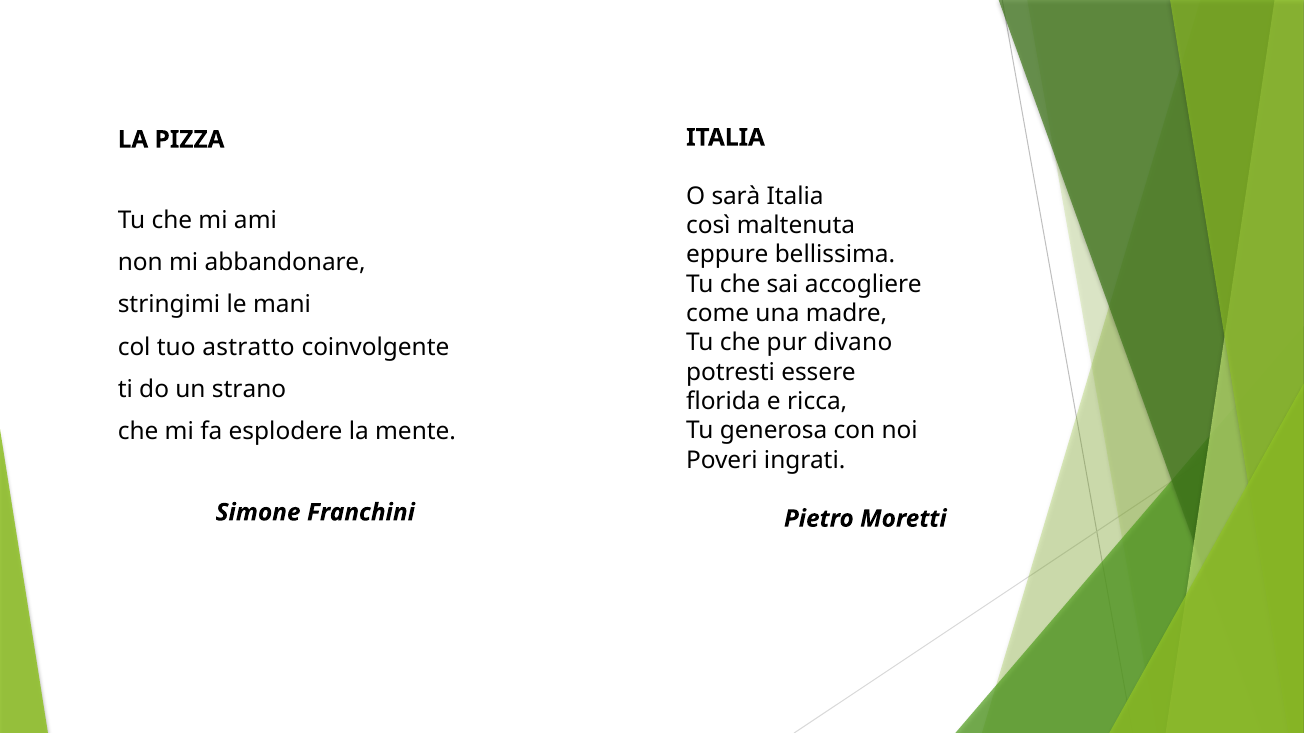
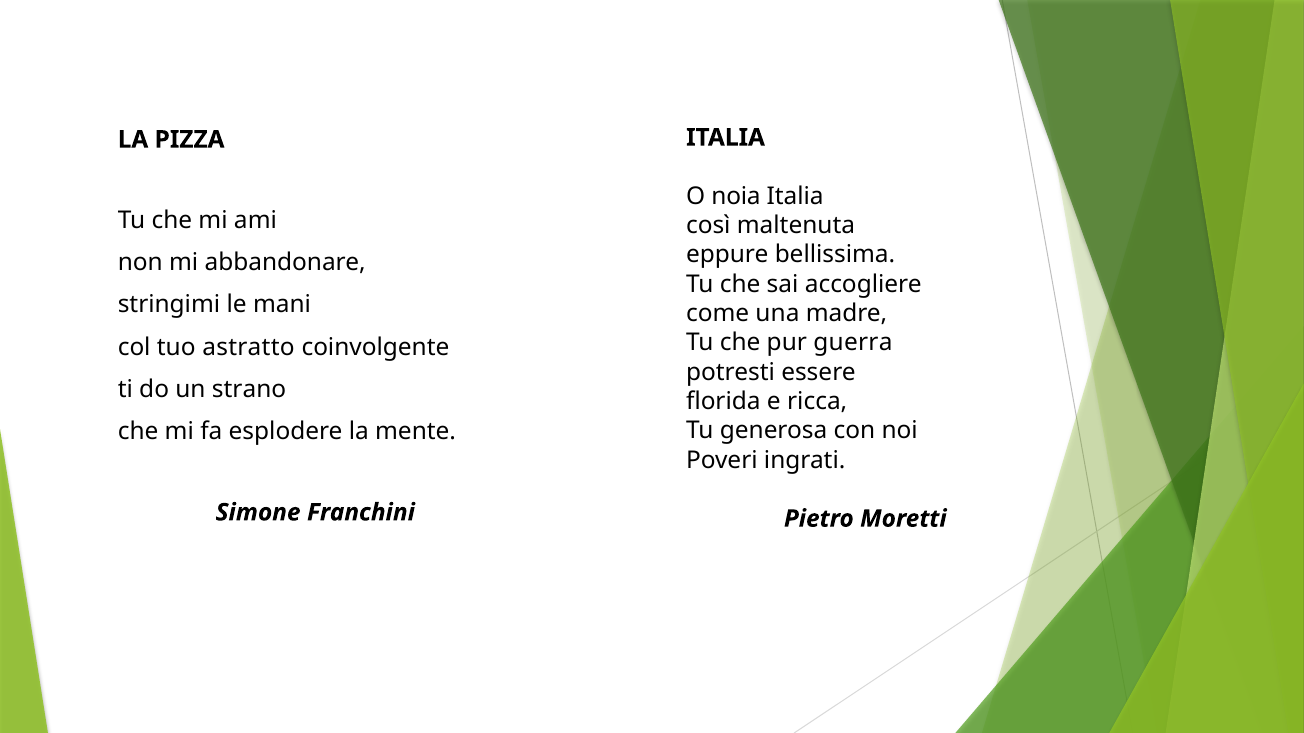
sarà: sarà -> noia
divano: divano -> guerra
